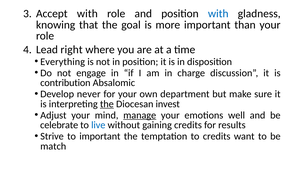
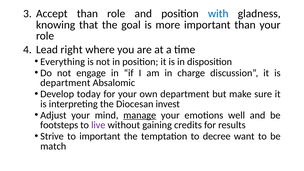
Accept with: with -> than
contribution at (65, 83): contribution -> department
never: never -> today
the at (107, 104) underline: present -> none
celebrate: celebrate -> footsteps
live colour: blue -> purple
to credits: credits -> decree
